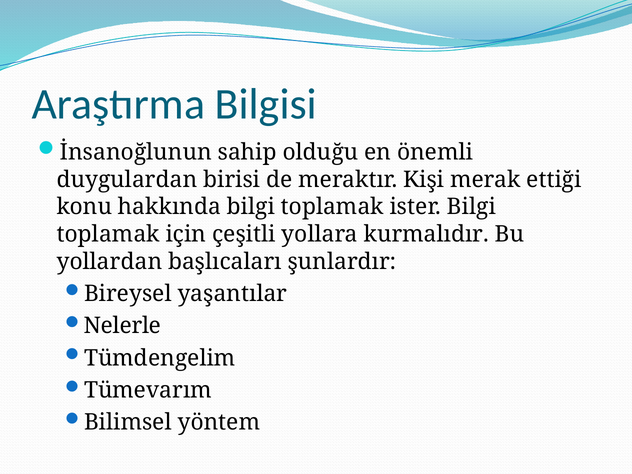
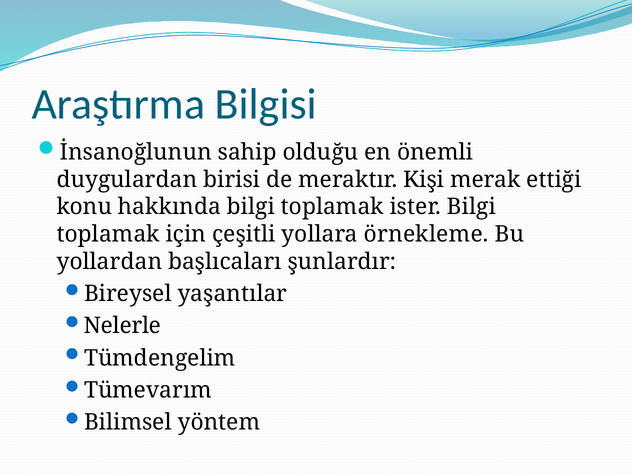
kurmalıdır: kurmalıdır -> örnekleme
